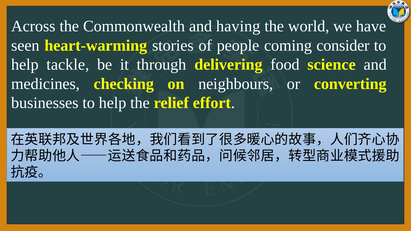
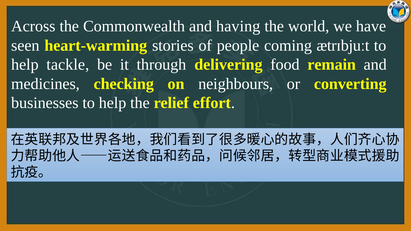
consider: consider -> ætrɪbjuːt
science: science -> remain
